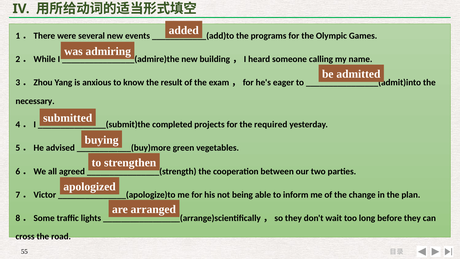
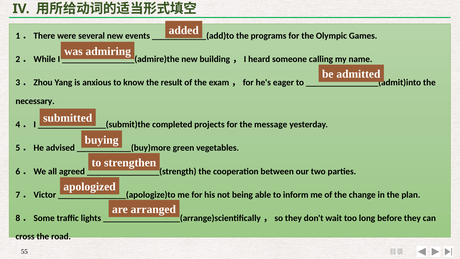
required: required -> message
